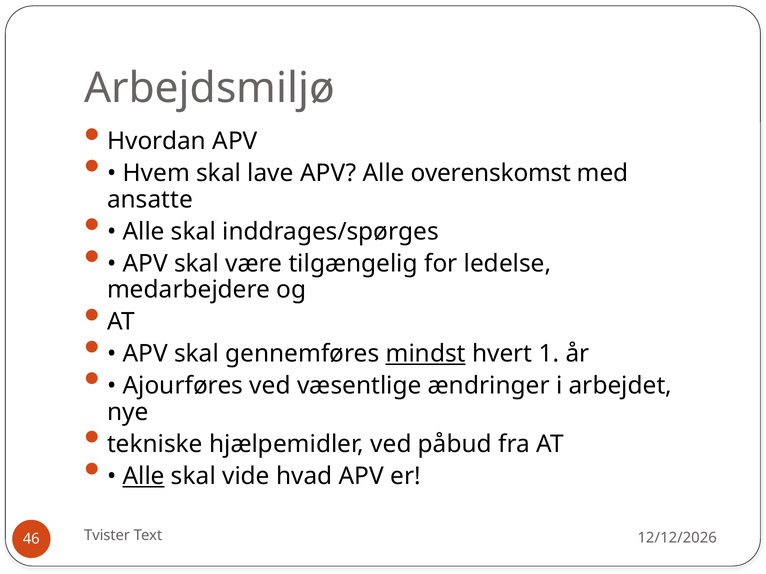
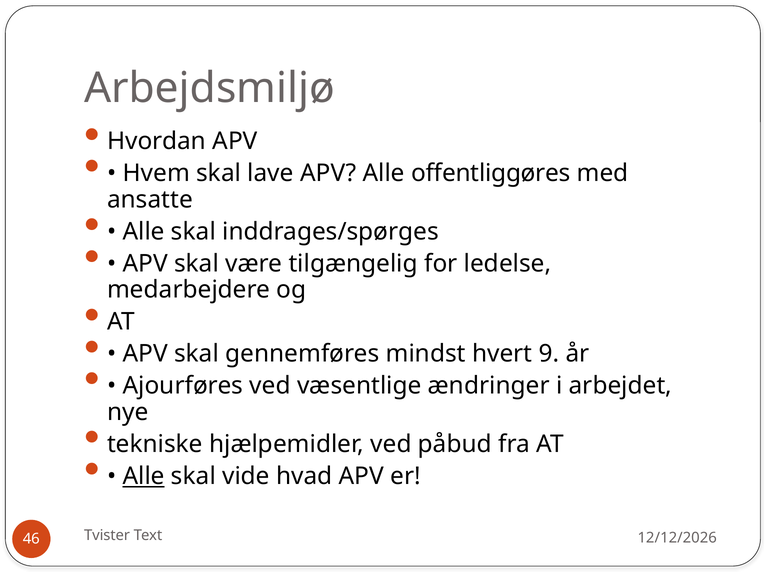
overenskomst: overenskomst -> offentliggøres
mindst underline: present -> none
1: 1 -> 9
